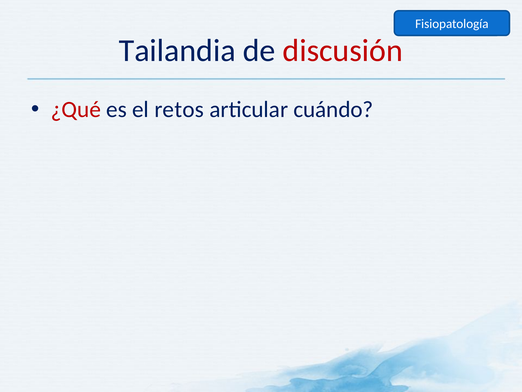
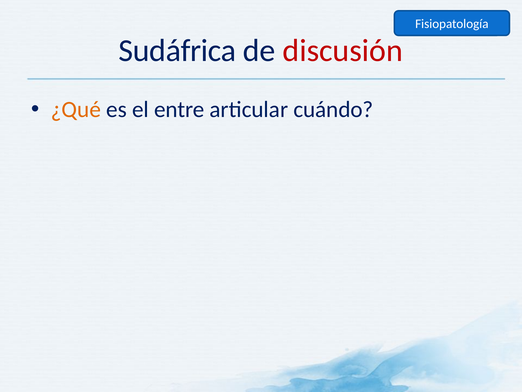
Tailandia: Tailandia -> Sudáfrica
¿Qué colour: red -> orange
retos: retos -> entre
